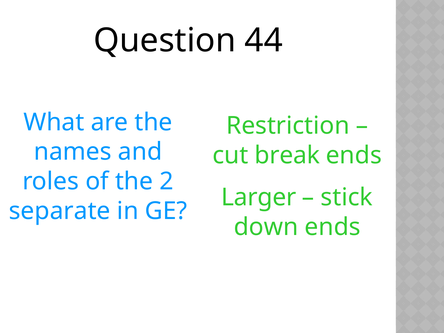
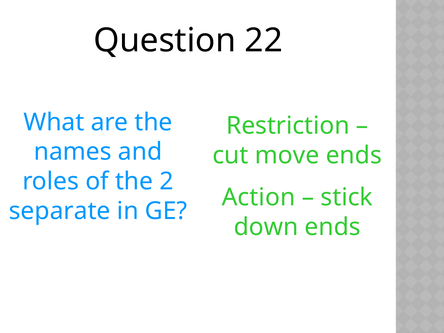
44: 44 -> 22
break: break -> move
Larger: Larger -> Action
